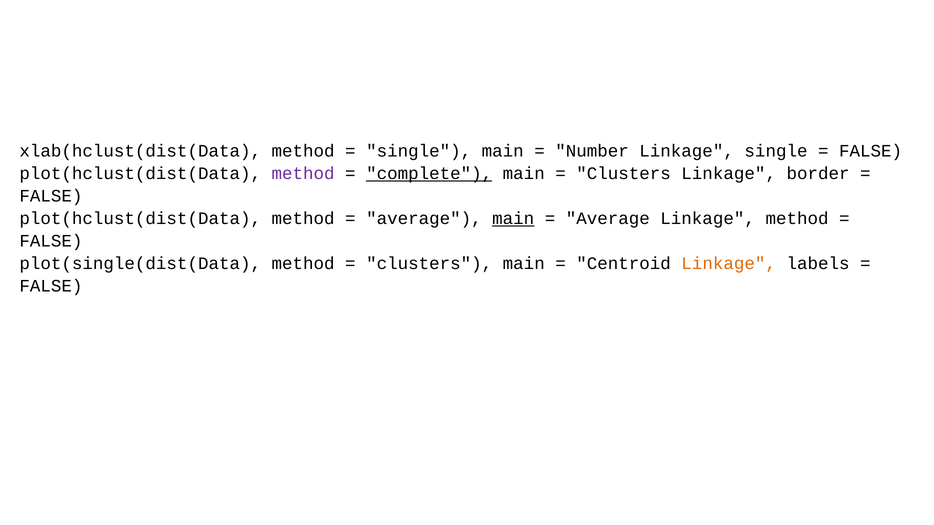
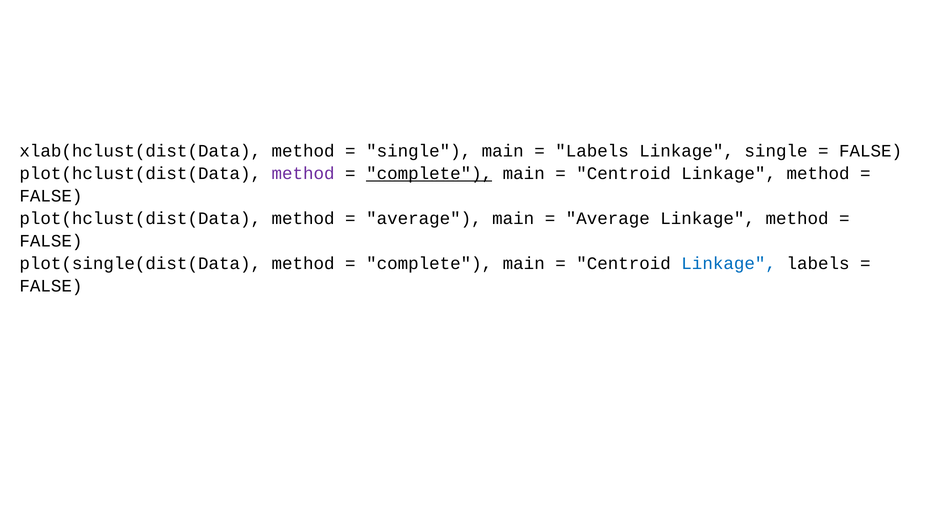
Number at (592, 151): Number -> Labels
Clusters at (624, 174): Clusters -> Centroid
border at (818, 174): border -> method
main at (513, 219) underline: present -> none
clusters at (429, 264): clusters -> complete
Linkage at (729, 264) colour: orange -> blue
